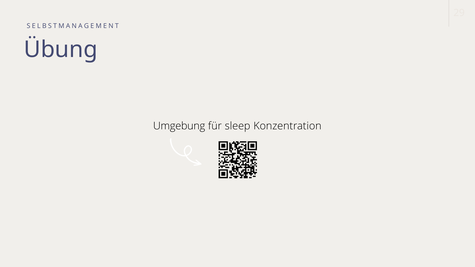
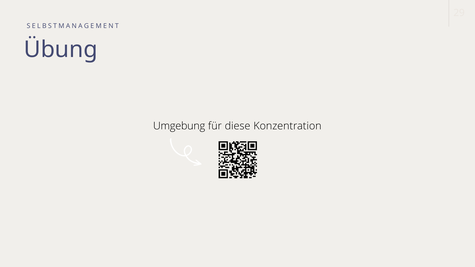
sleep: sleep -> diese
